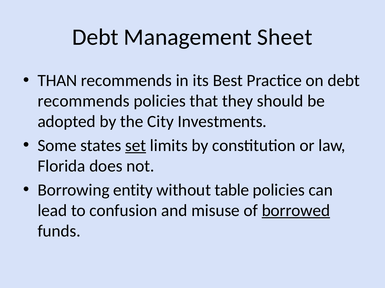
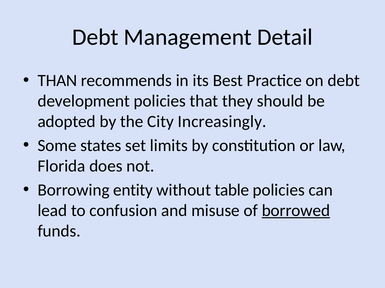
Sheet: Sheet -> Detail
recommends at (84, 101): recommends -> development
Investments: Investments -> Increasingly
set underline: present -> none
